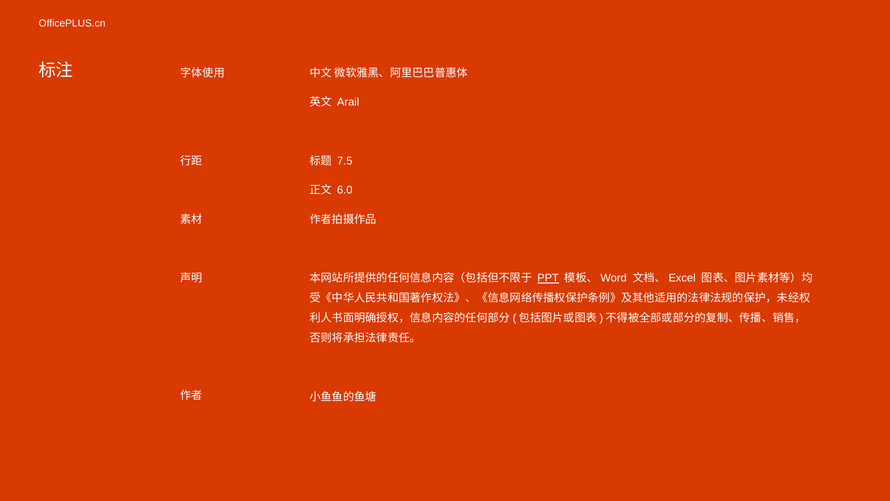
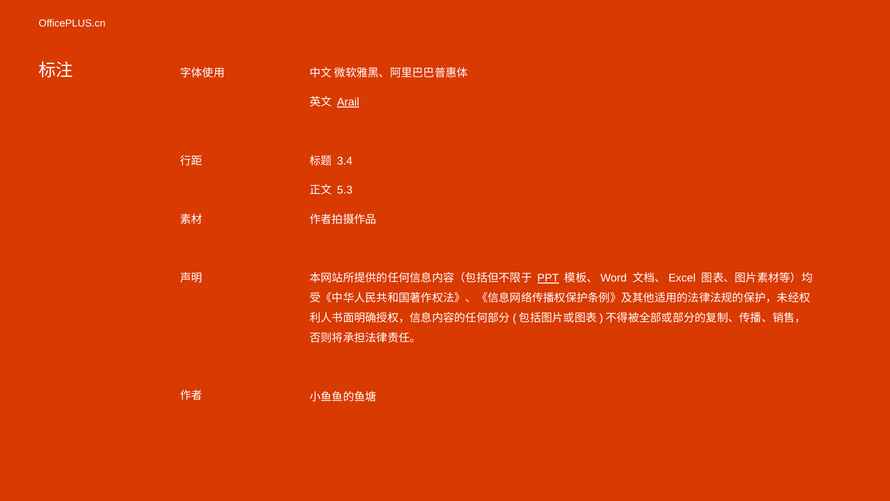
Arail underline: none -> present
7.5: 7.5 -> 3.4
6.0: 6.0 -> 5.3
